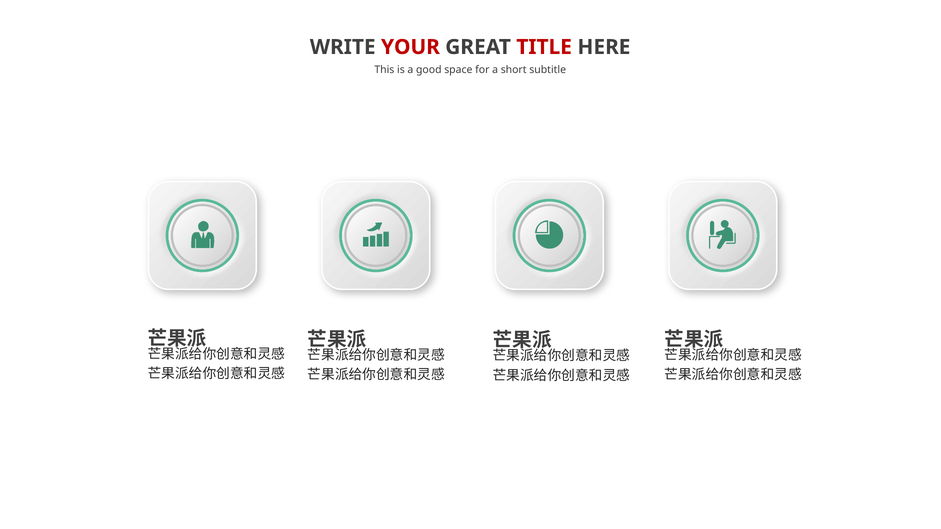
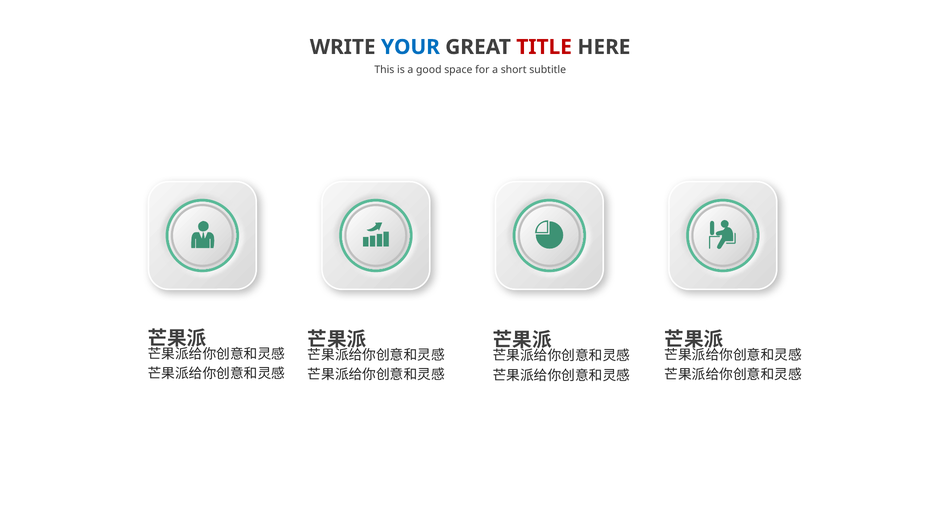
YOUR colour: red -> blue
